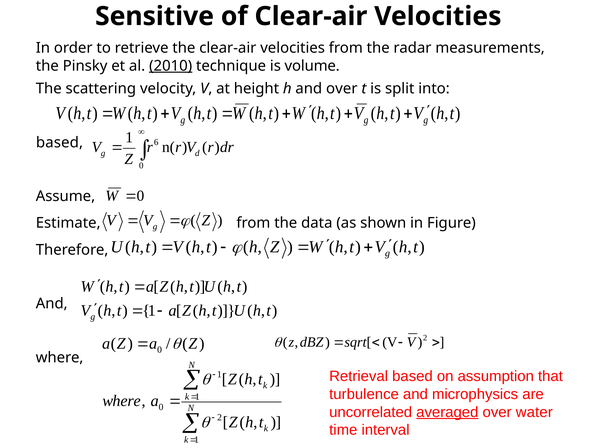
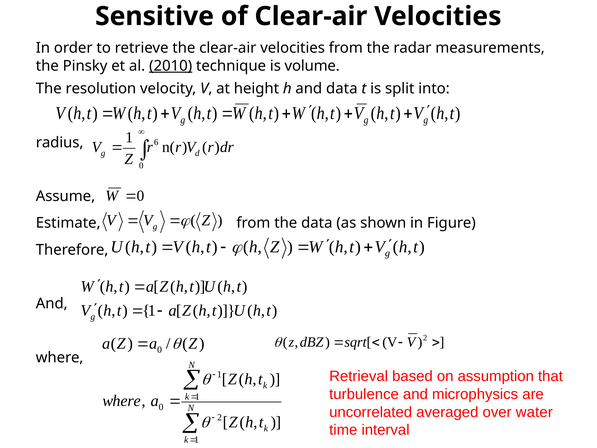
scattering: scattering -> resolution
and over: over -> data
based at (60, 142): based -> radius
averaged underline: present -> none
